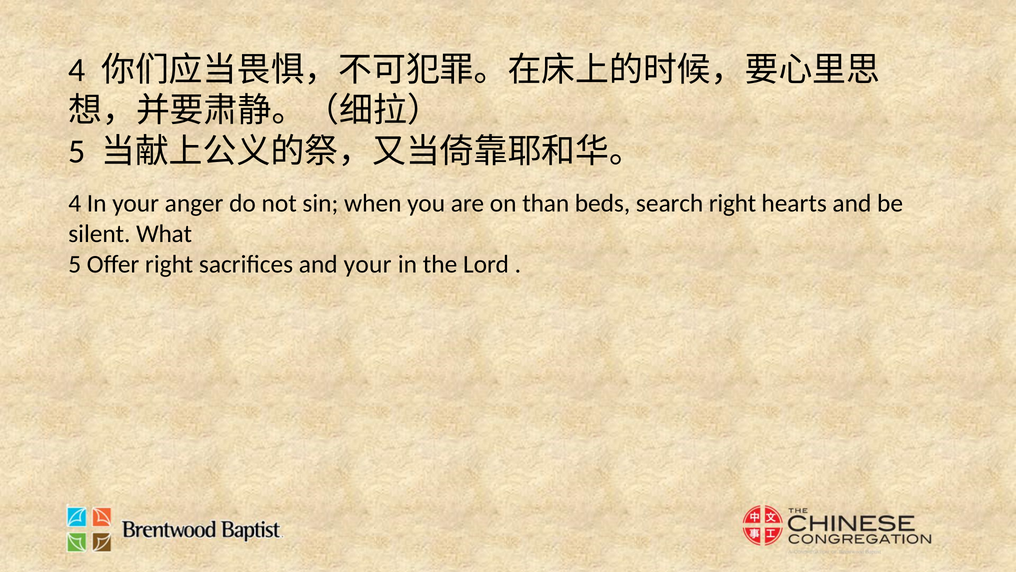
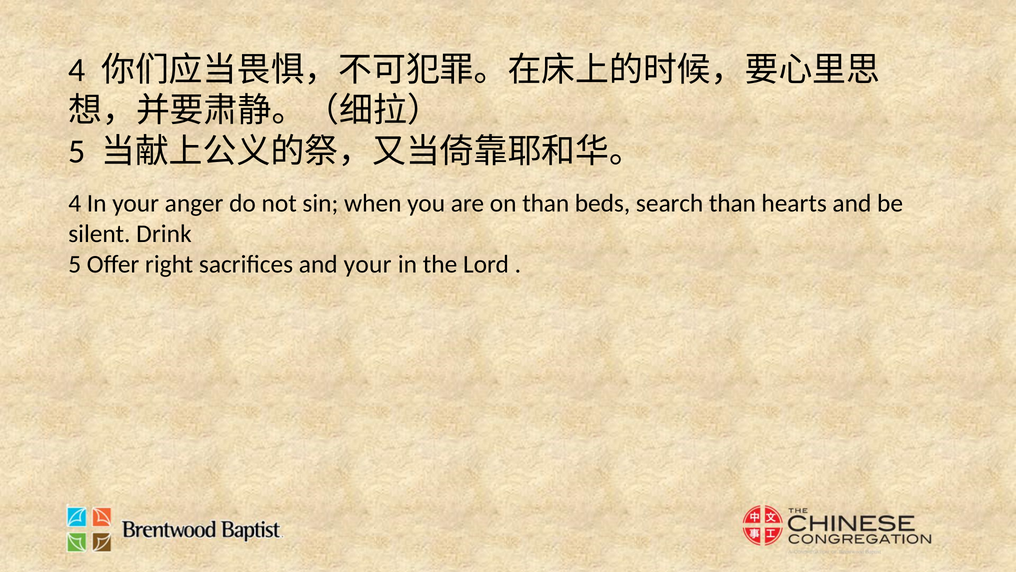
search right: right -> than
What: What -> Drink
